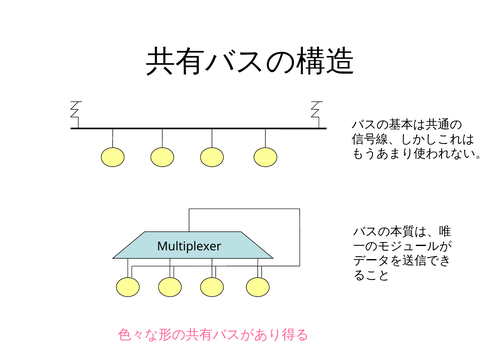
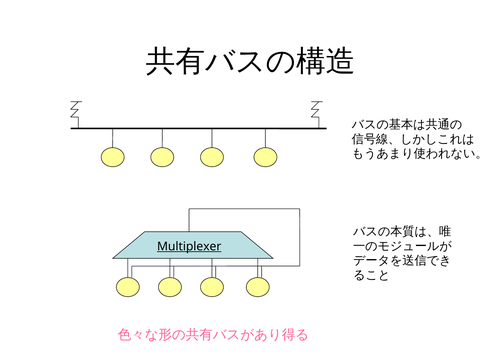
Multiplexer underline: none -> present
